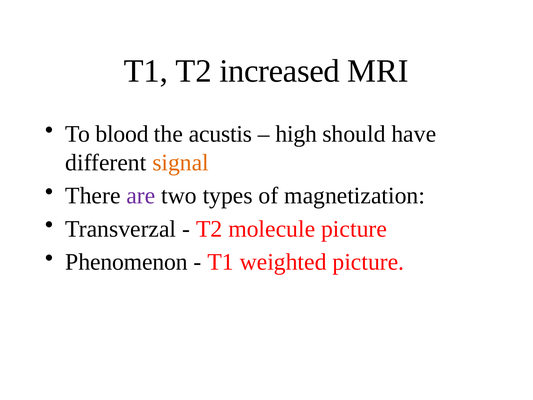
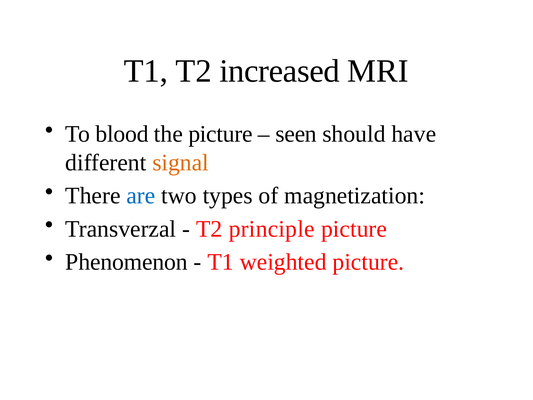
the acustis: acustis -> picture
high: high -> seen
are colour: purple -> blue
molecule: molecule -> principle
